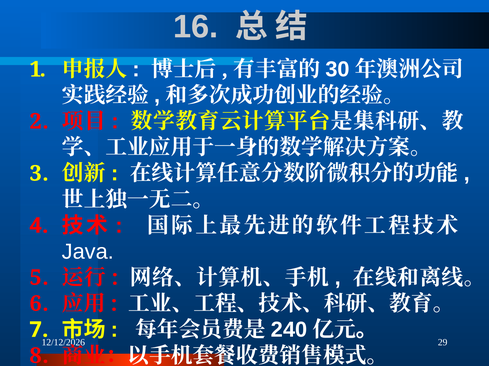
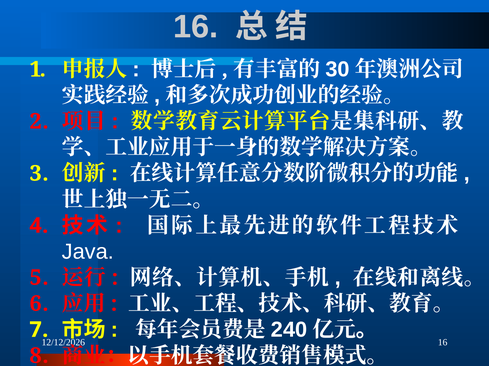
29 at (443, 343): 29 -> 16
